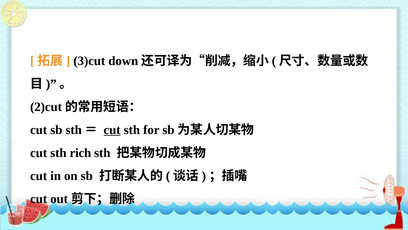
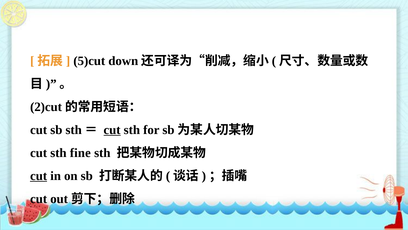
3)cut: 3)cut -> 5)cut
rich: rich -> fine
cut at (39, 175) underline: none -> present
